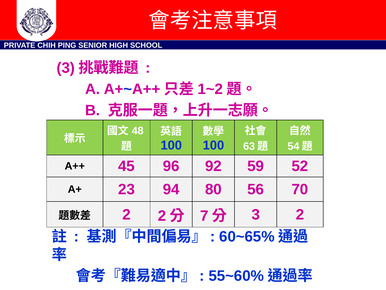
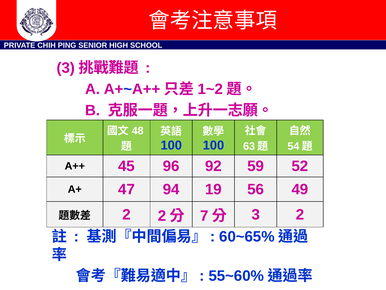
23: 23 -> 47
80: 80 -> 19
70: 70 -> 49
